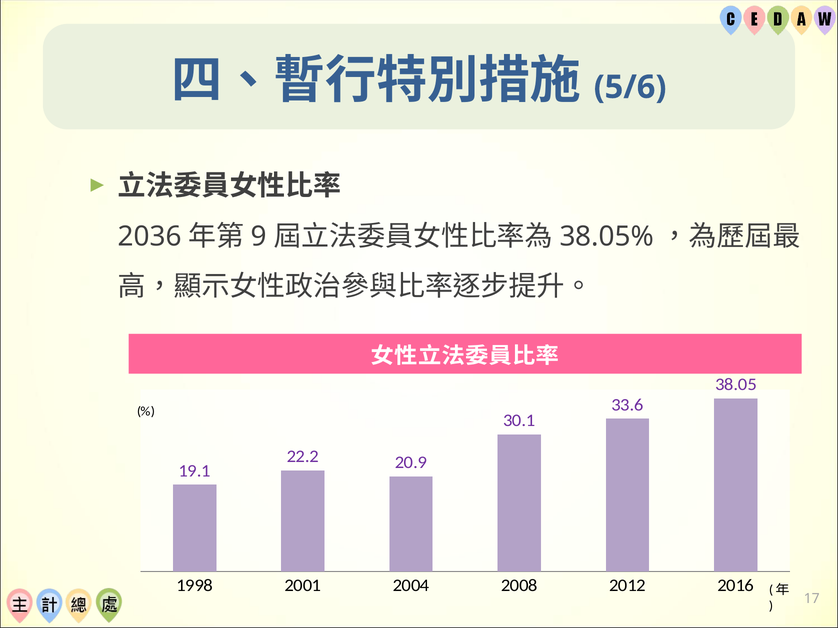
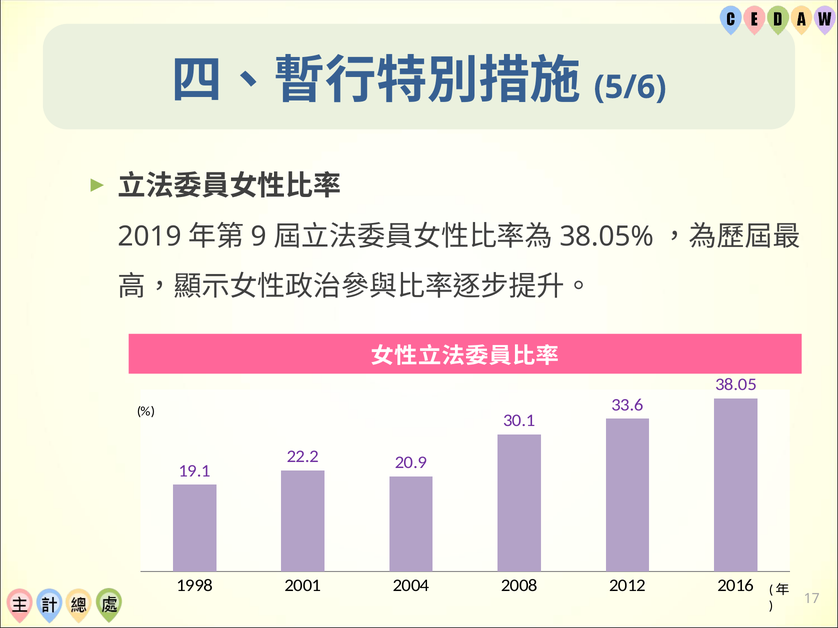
2036: 2036 -> 2019
